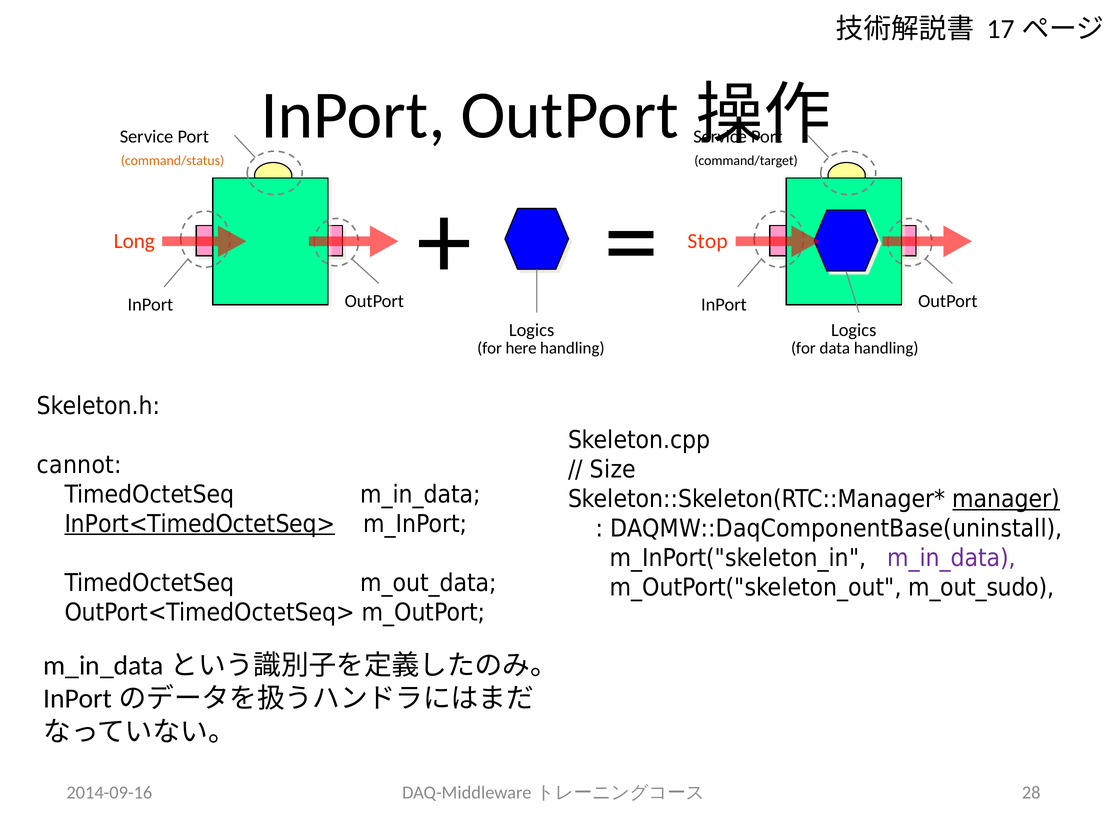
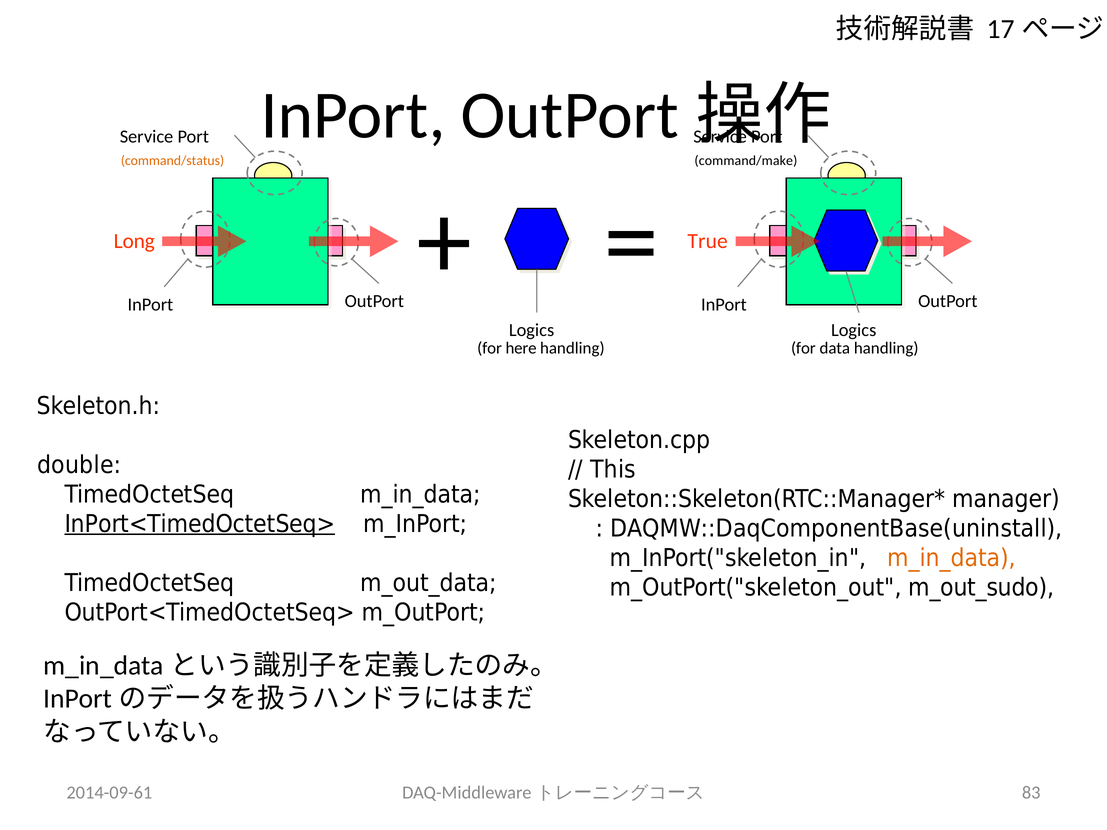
command/target: command/target -> command/make
Stop: Stop -> True
cannot: cannot -> double
Size: Size -> This
manager underline: present -> none
m_in_data at (952, 558) colour: purple -> orange
2014-09-16: 2014-09-16 -> 2014-09-61
28: 28 -> 83
